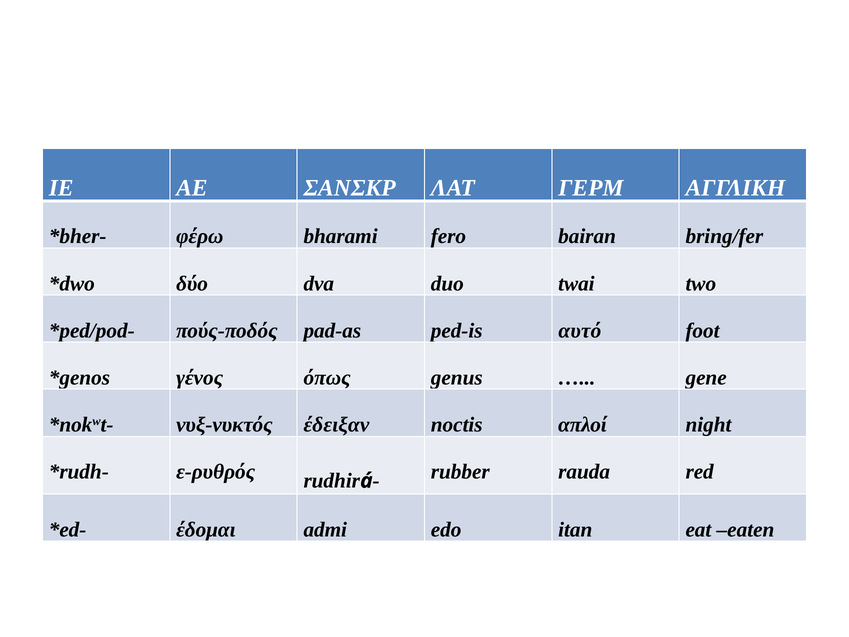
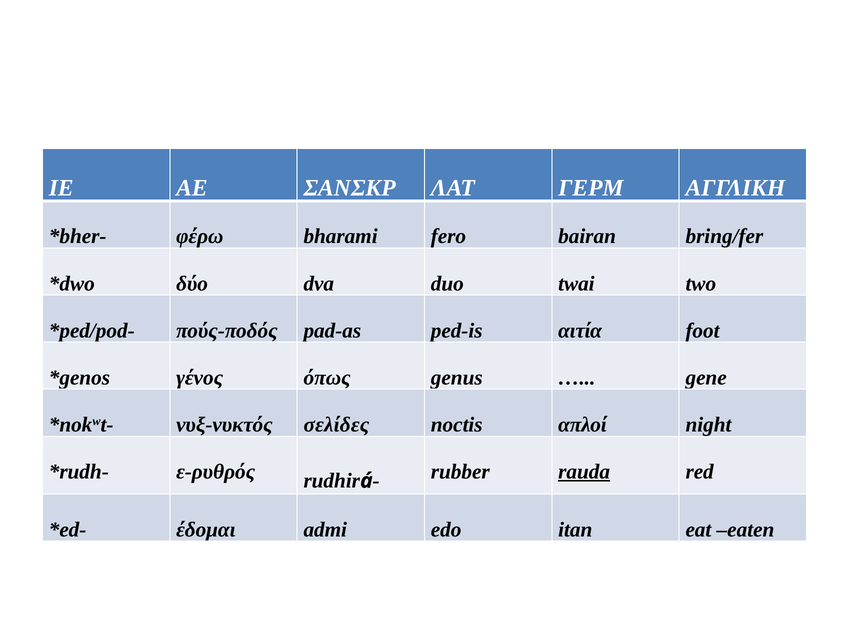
αυτό: αυτό -> αιτία
έδειξαν: έδειξαν -> σελίδες
rauda underline: none -> present
